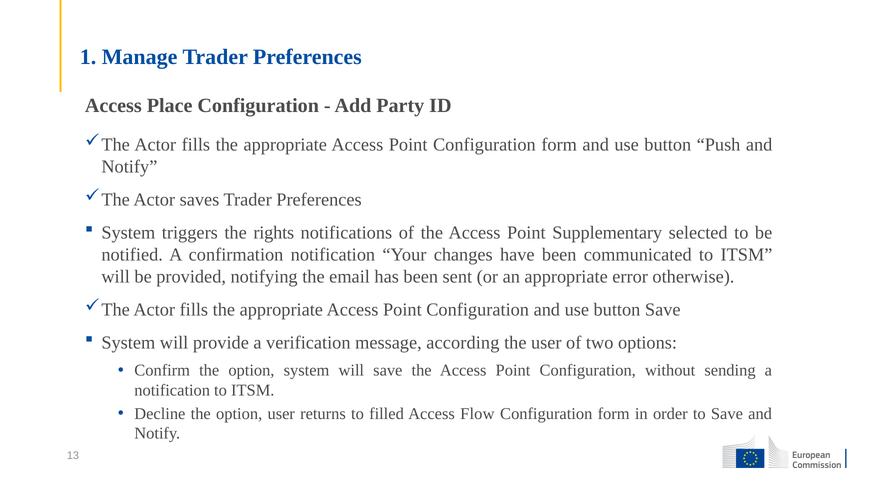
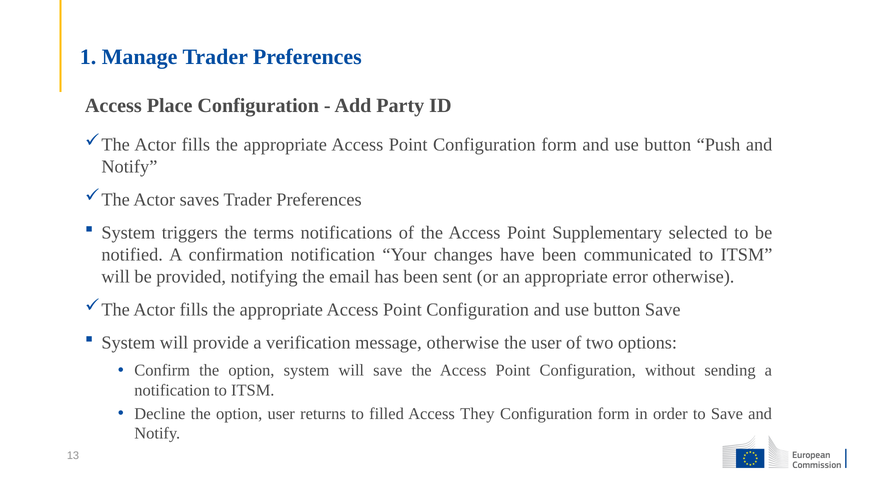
rights: rights -> terms
message according: according -> otherwise
Flow: Flow -> They
